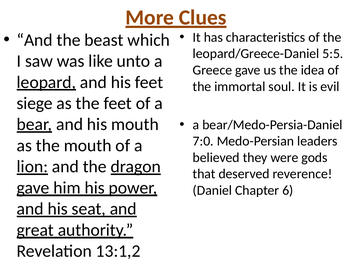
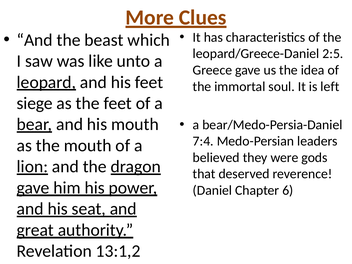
5:5: 5:5 -> 2:5
evil: evil -> left
7:0: 7:0 -> 7:4
